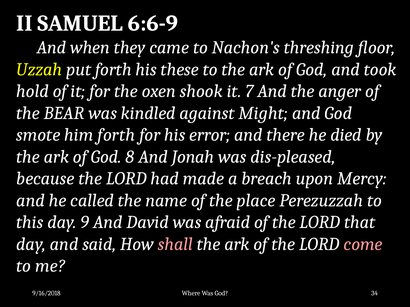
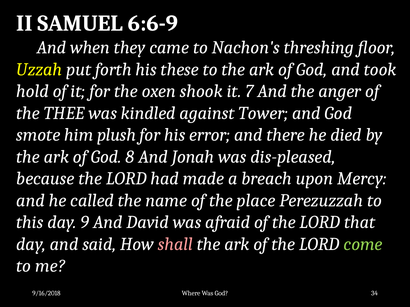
BEAR: BEAR -> THEE
Might: Might -> Tower
him forth: forth -> plush
come colour: pink -> light green
